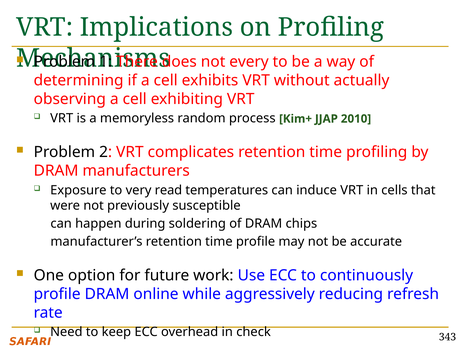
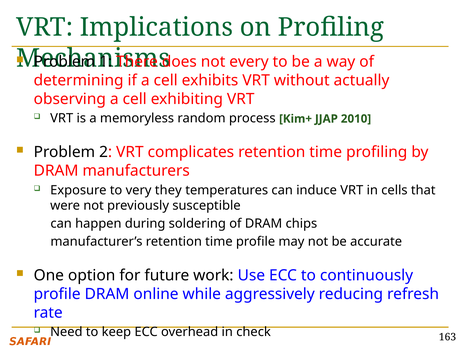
read: read -> they
343: 343 -> 163
